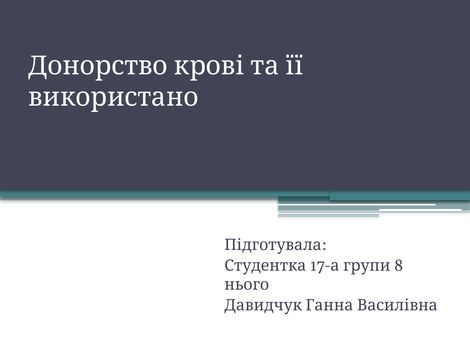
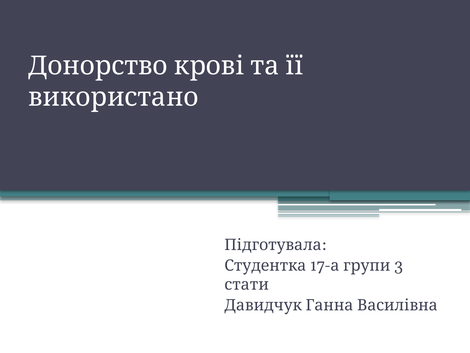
8: 8 -> 3
нього: нього -> стати
